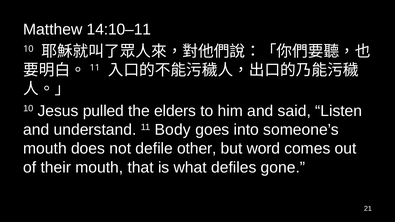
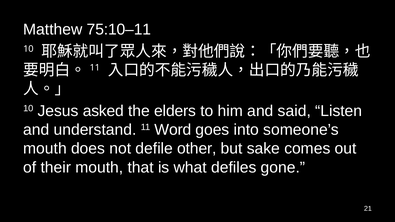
14:10–11: 14:10–11 -> 75:10–11
pulled: pulled -> asked
Body: Body -> Word
word: word -> sake
